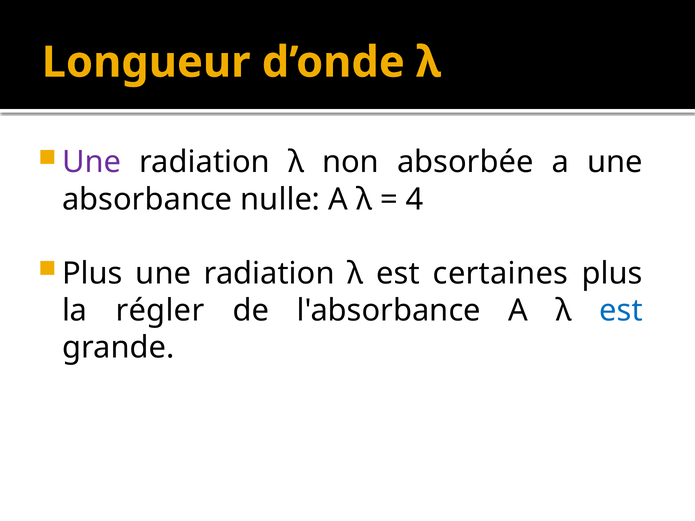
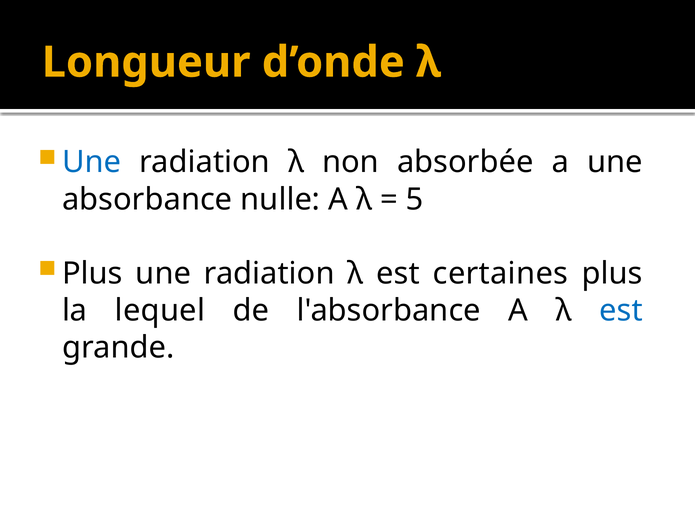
Une at (92, 162) colour: purple -> blue
4: 4 -> 5
régler: régler -> lequel
